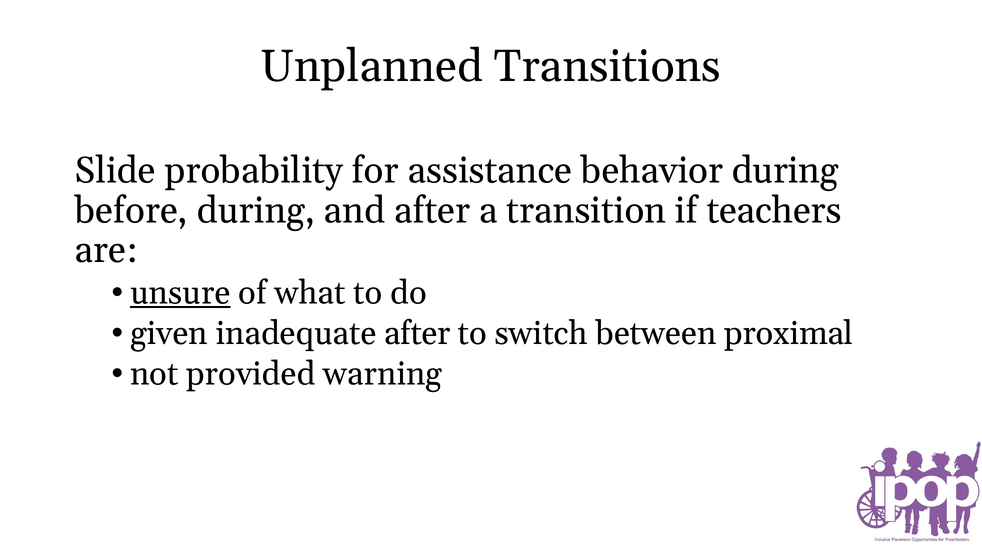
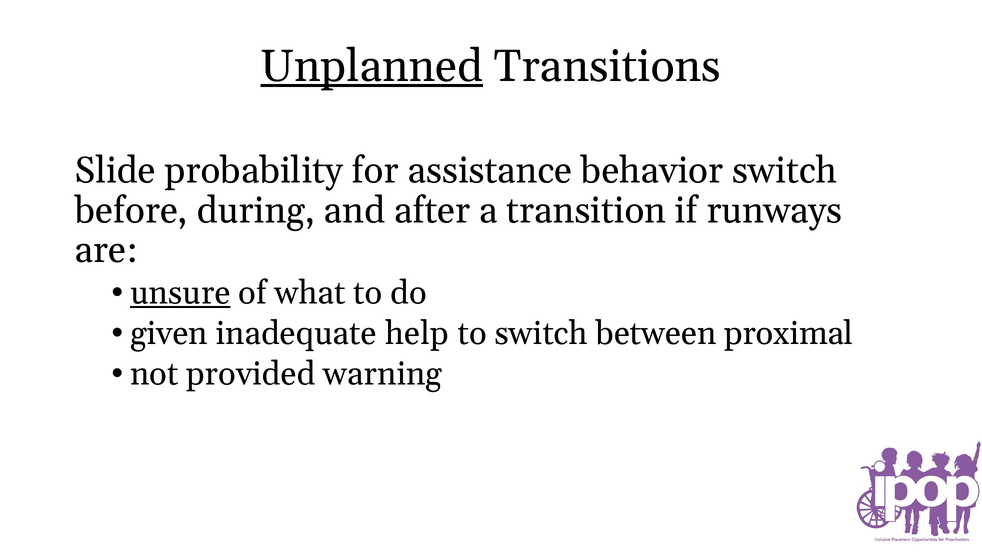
Unplanned underline: none -> present
behavior during: during -> switch
teachers: teachers -> runways
inadequate after: after -> help
